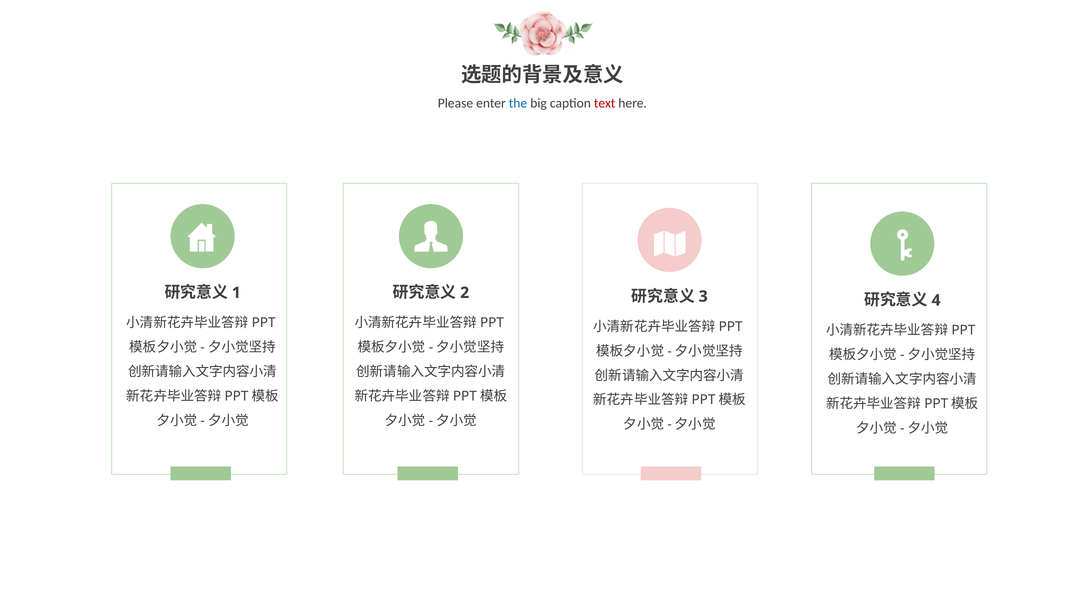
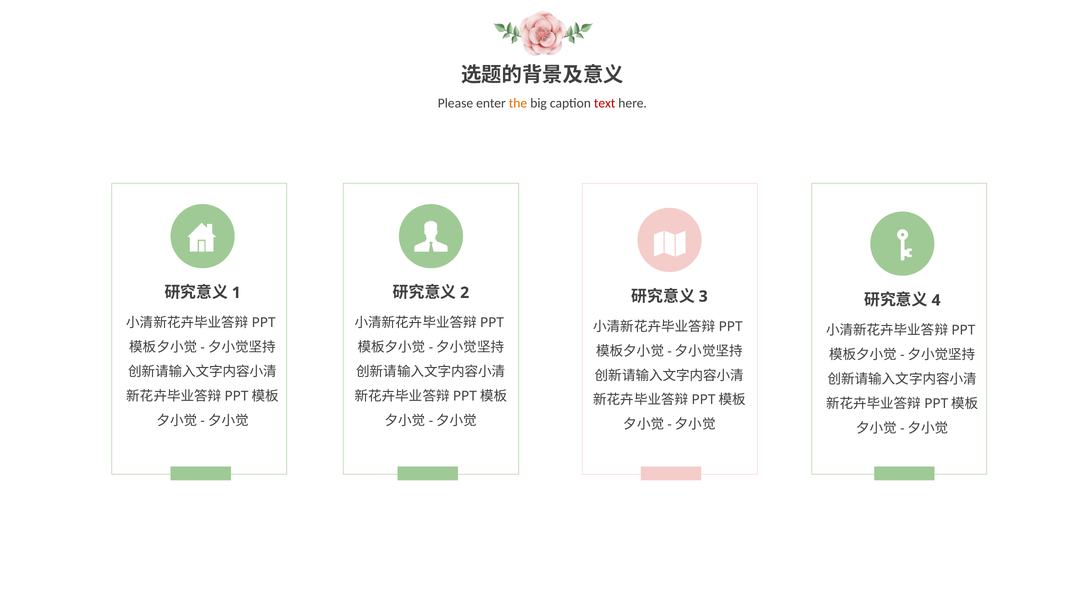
the colour: blue -> orange
